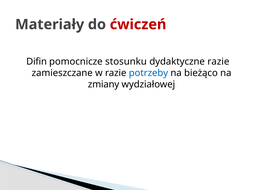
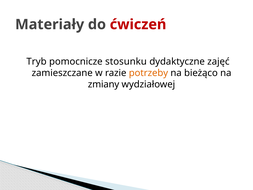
Difin: Difin -> Tryb
dydaktyczne razie: razie -> zajęć
potrzeby colour: blue -> orange
